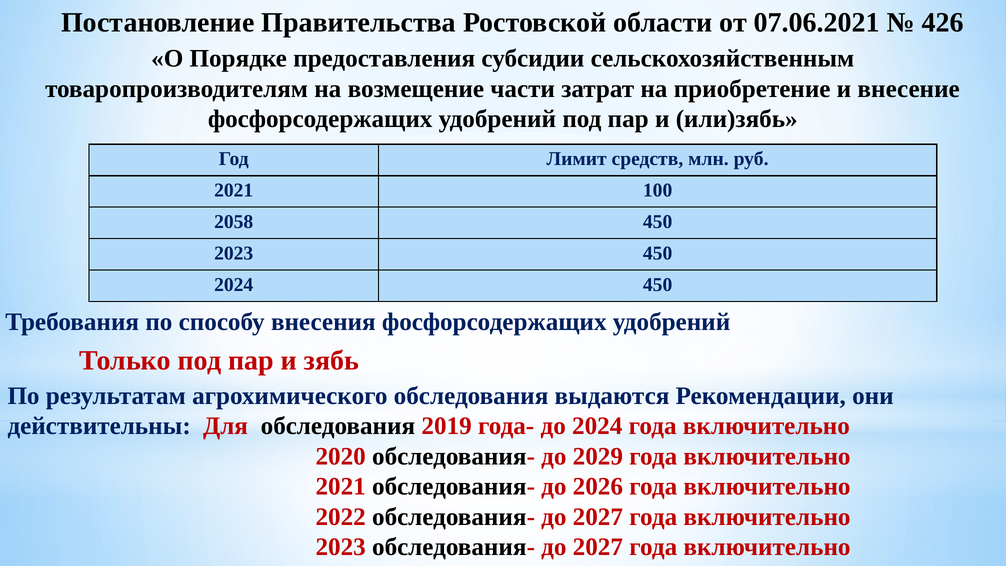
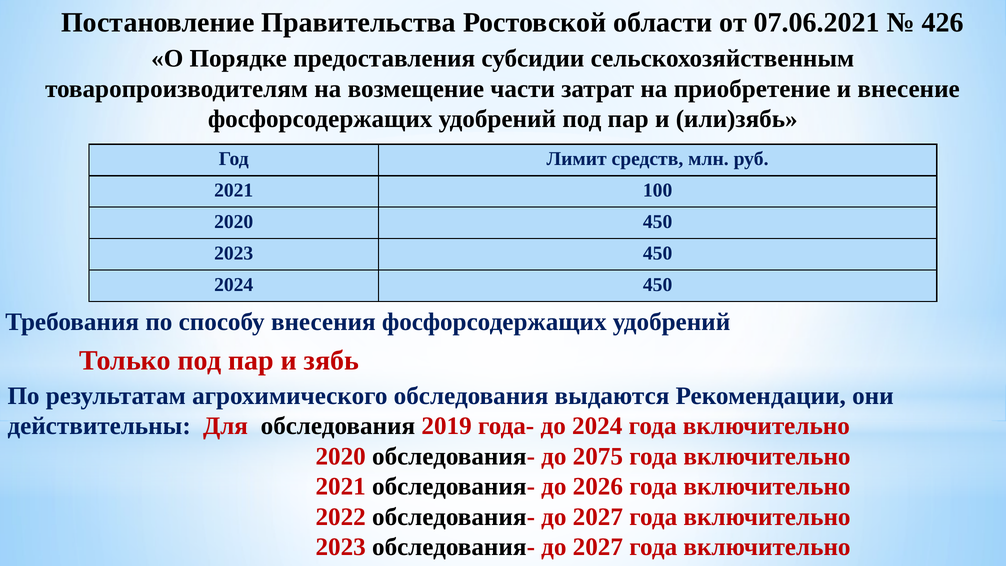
2058 at (234, 222): 2058 -> 2020
2029: 2029 -> 2075
